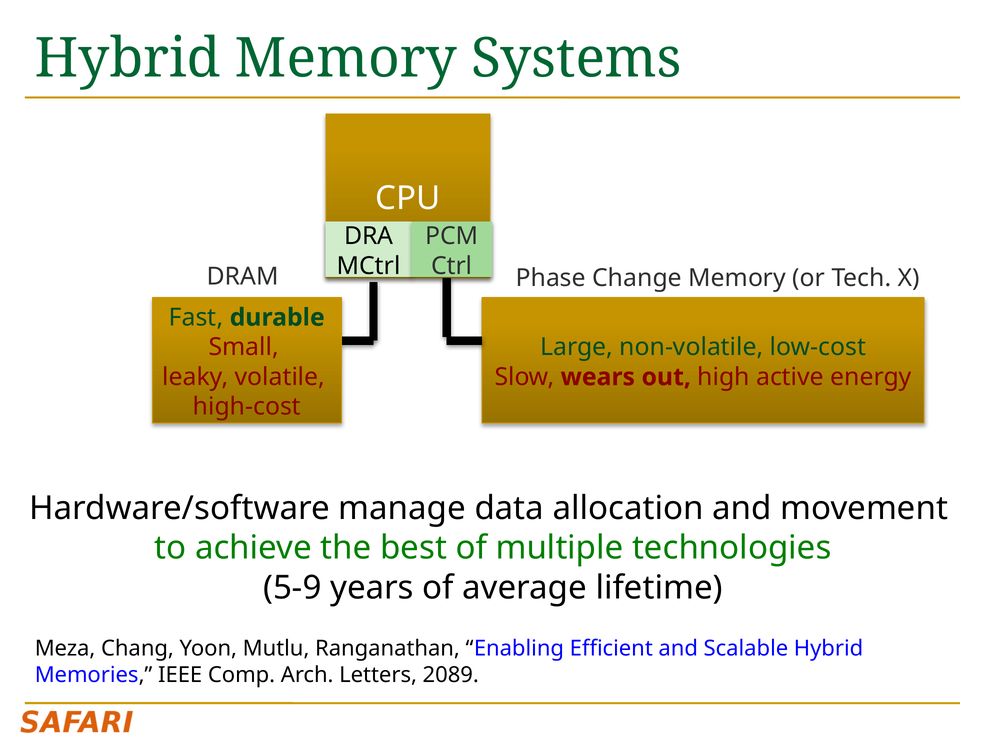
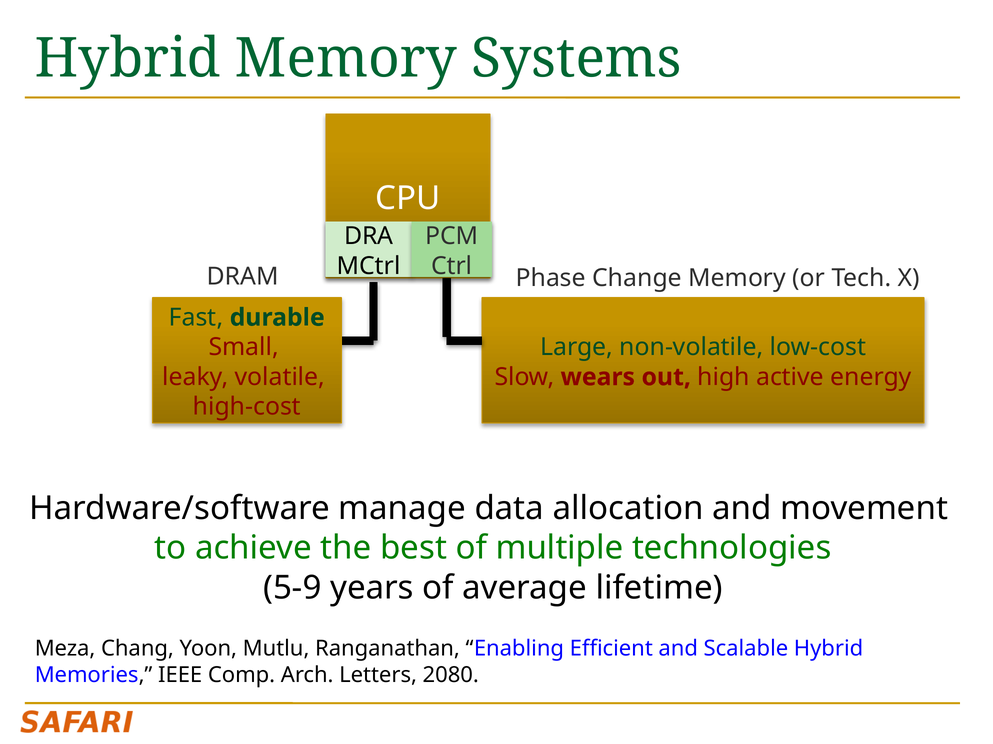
2089: 2089 -> 2080
